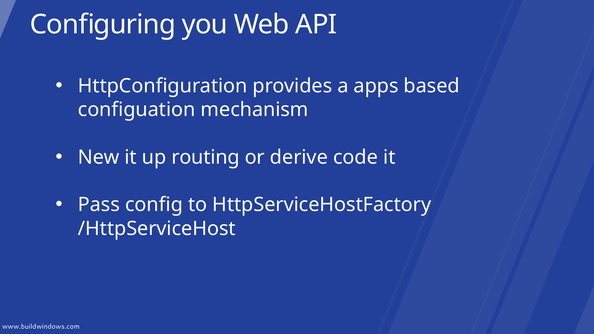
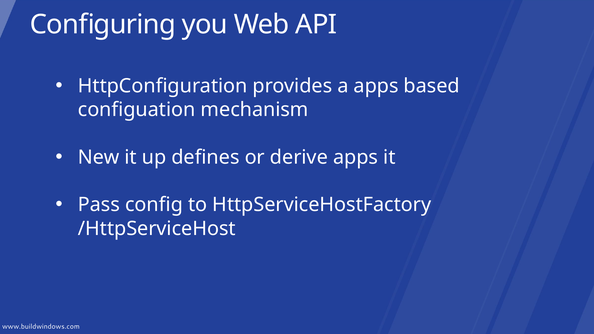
routing: routing -> defines
derive code: code -> apps
